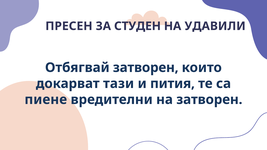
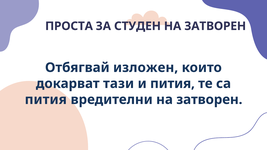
ПРЕСЕН: ПРЕСЕН -> ПРОСТА
УДАВИЛИ at (215, 26): УДАВИЛИ -> ЗАТВОРЕН
Отбягвай затворен: затворен -> изложен
пиене at (46, 100): пиене -> пития
